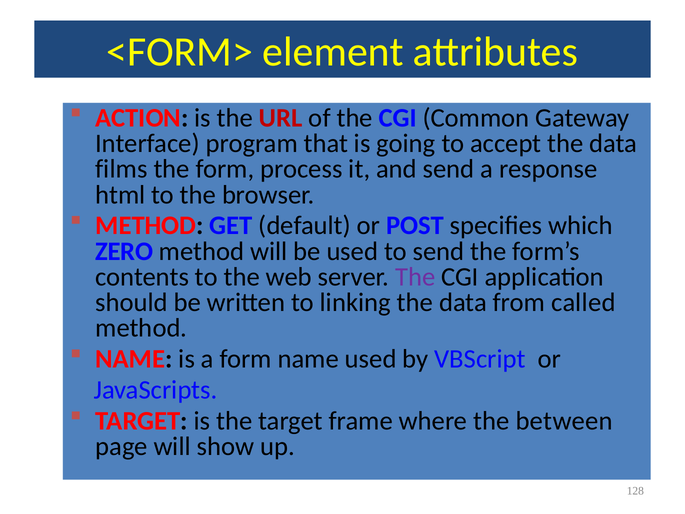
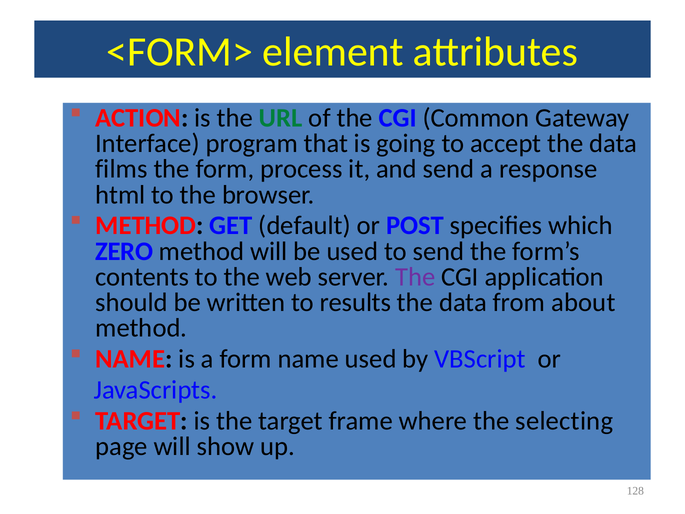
URL colour: red -> green
linking: linking -> results
called: called -> about
between: between -> selecting
